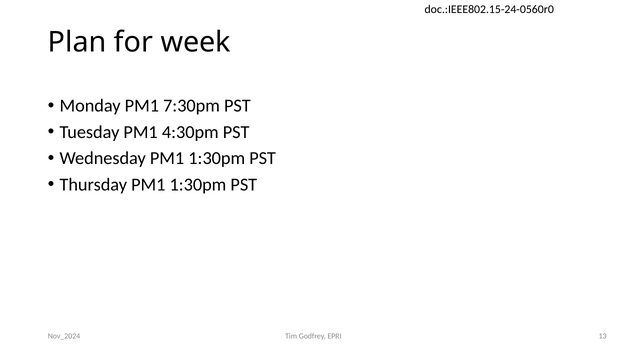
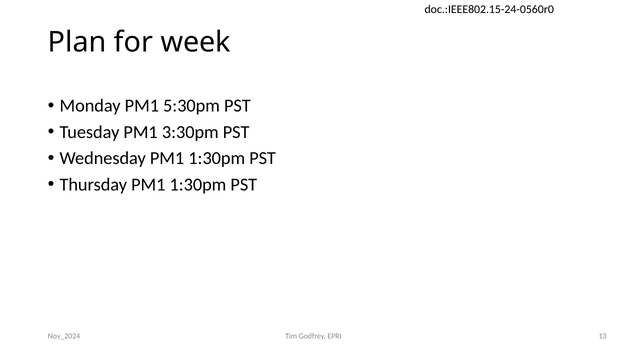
7:30pm: 7:30pm -> 5:30pm
4:30pm: 4:30pm -> 3:30pm
